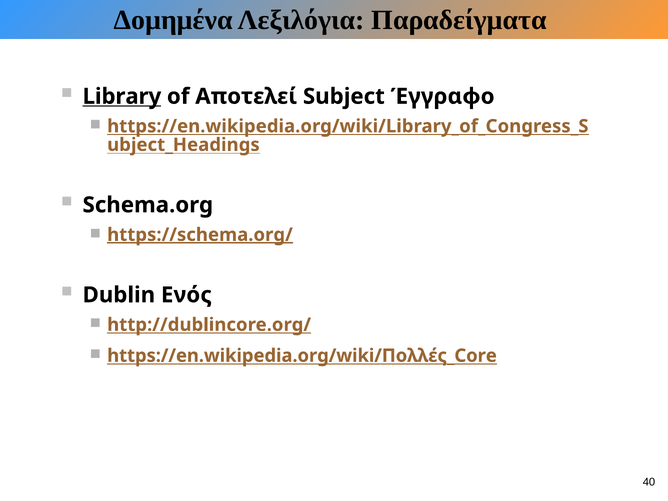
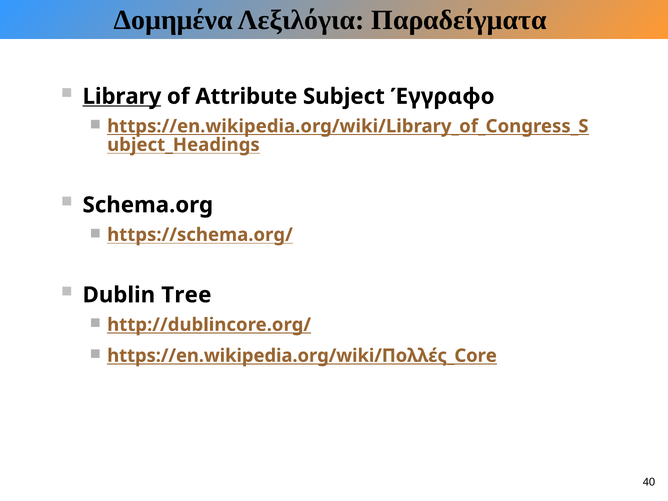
Αποτελεί: Αποτελεί -> Attribute
https://schema.org/ underline: present -> none
Ενός: Ενός -> Tree
